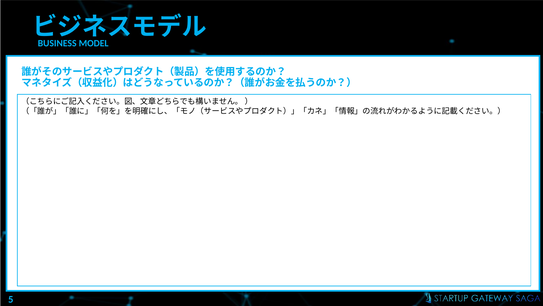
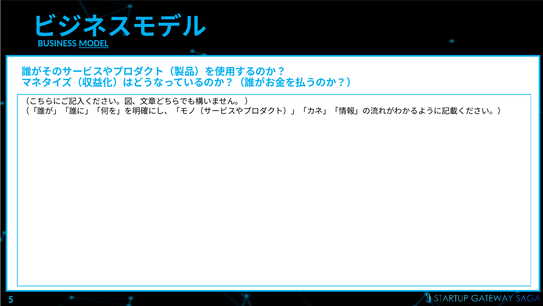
MODEL underline: none -> present
